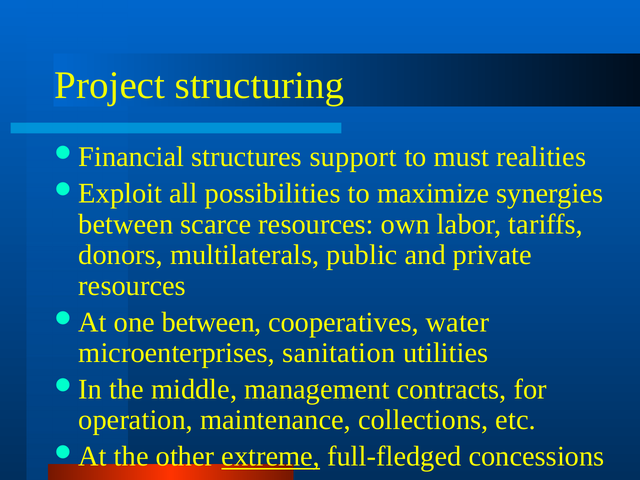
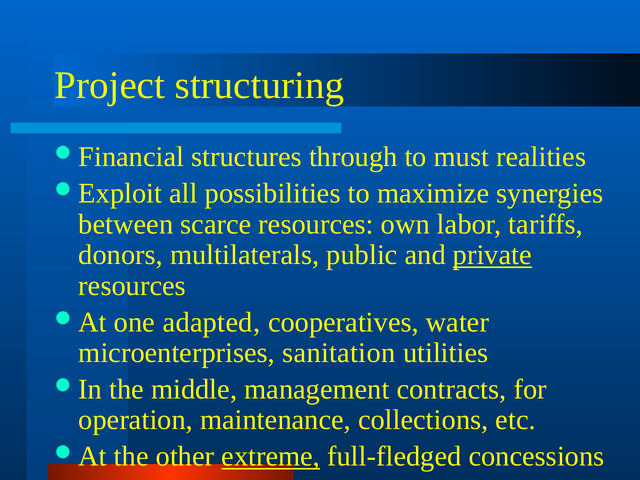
support: support -> through
private underline: none -> present
one between: between -> adapted
